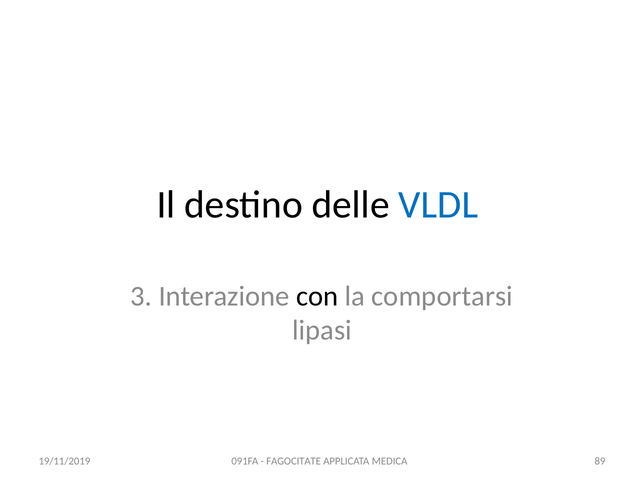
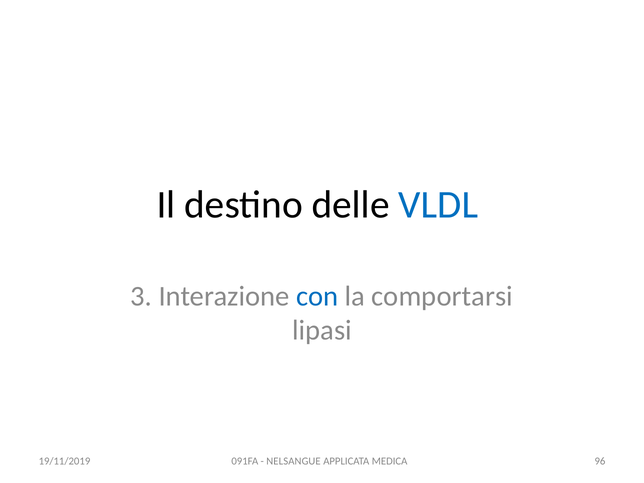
con colour: black -> blue
FAGOCITATE: FAGOCITATE -> NELSANGUE
89: 89 -> 96
